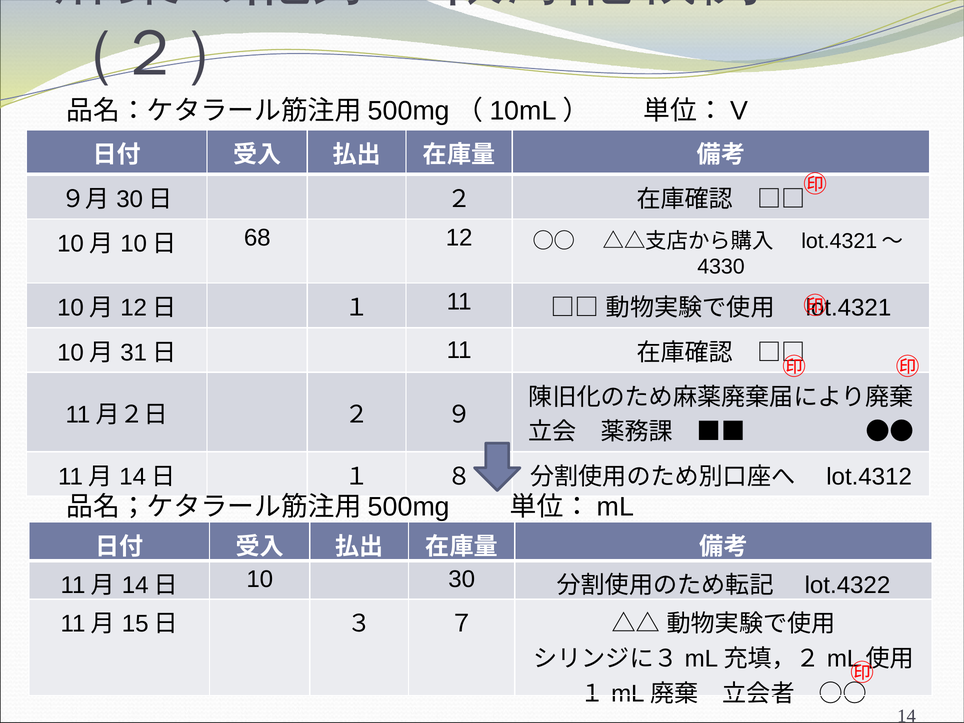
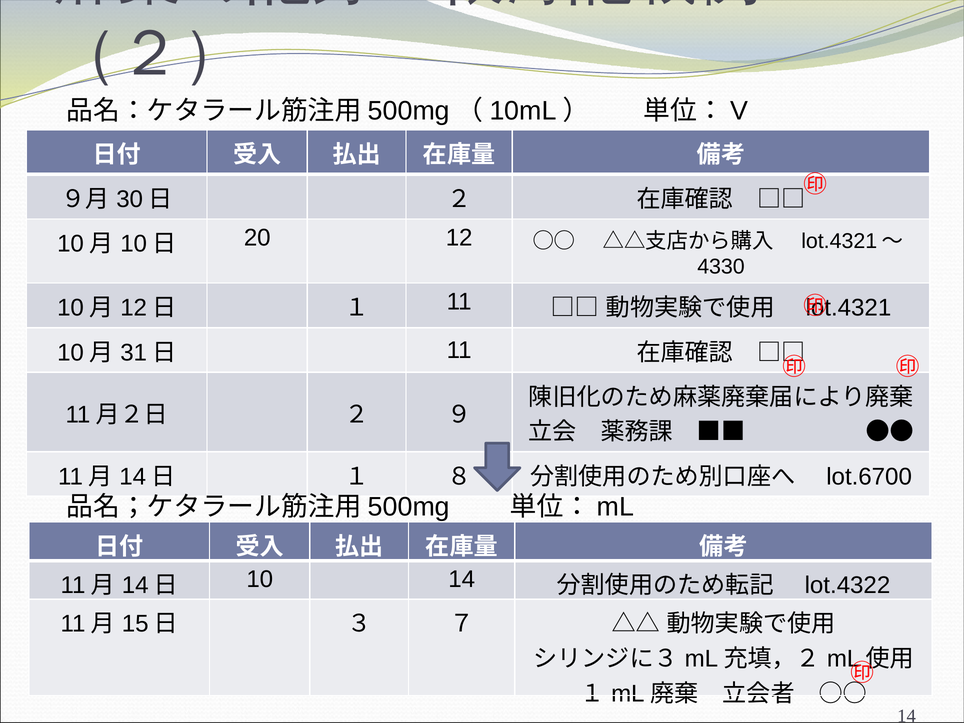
68: 68 -> 20
lot.4312: lot.4312 -> lot.6700
10 30: 30 -> 14
